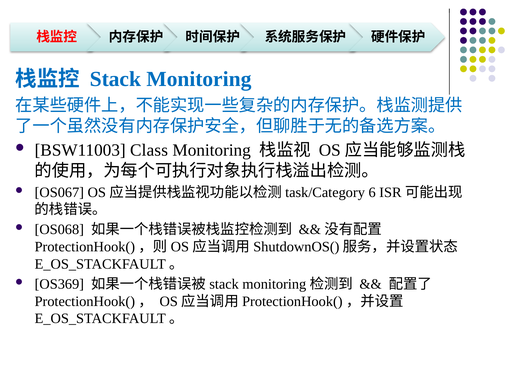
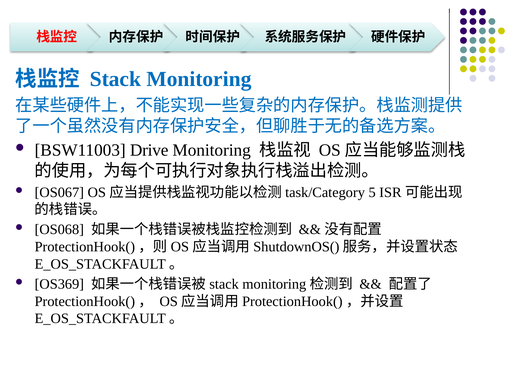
Class: Class -> Drive
6: 6 -> 5
